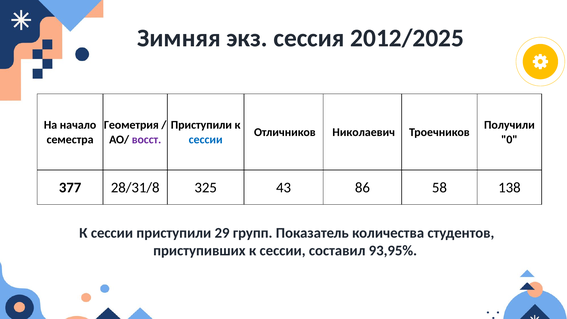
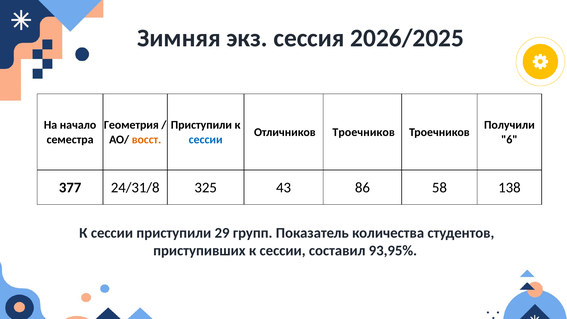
2012/2025: 2012/2025 -> 2026/2025
Отличников Николаевич: Николаевич -> Троечников
восст colour: purple -> orange
0: 0 -> 6
28/31/8: 28/31/8 -> 24/31/8
